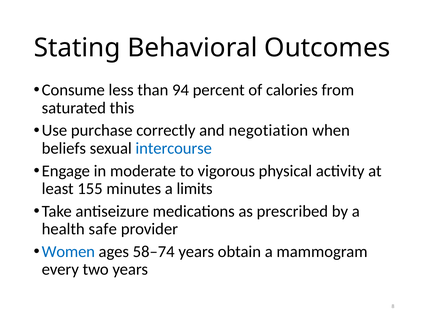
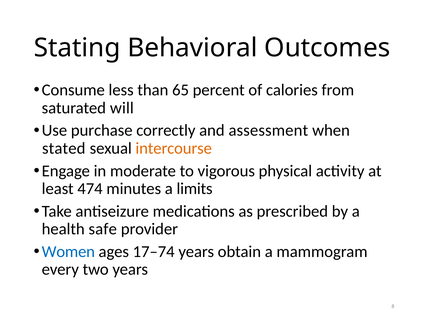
94: 94 -> 65
this: this -> will
negotiation: negotiation -> assessment
beliefs: beliefs -> stated
intercourse colour: blue -> orange
155: 155 -> 474
58–74: 58–74 -> 17–74
